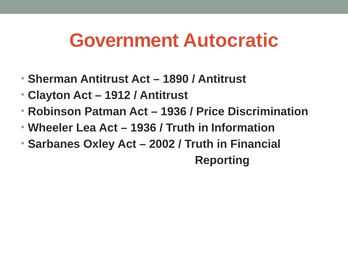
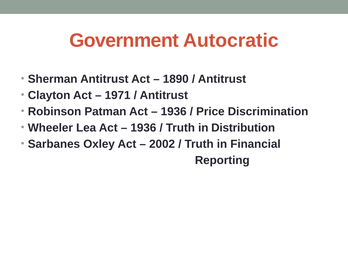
1912: 1912 -> 1971
Information: Information -> Distribution
